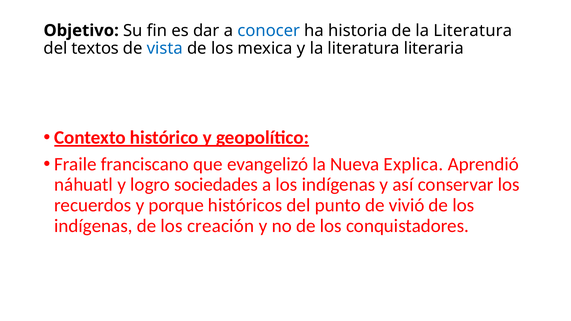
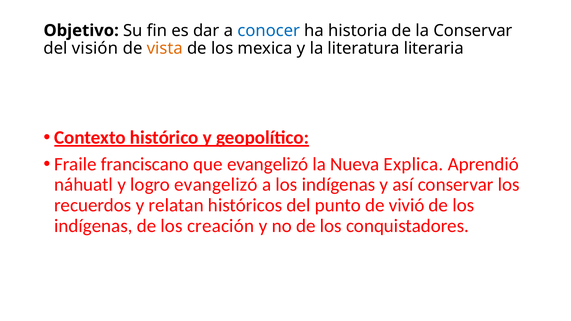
de la Literatura: Literatura -> Conservar
textos: textos -> visión
vista colour: blue -> orange
logro sociedades: sociedades -> evangelizó
porque: porque -> relatan
